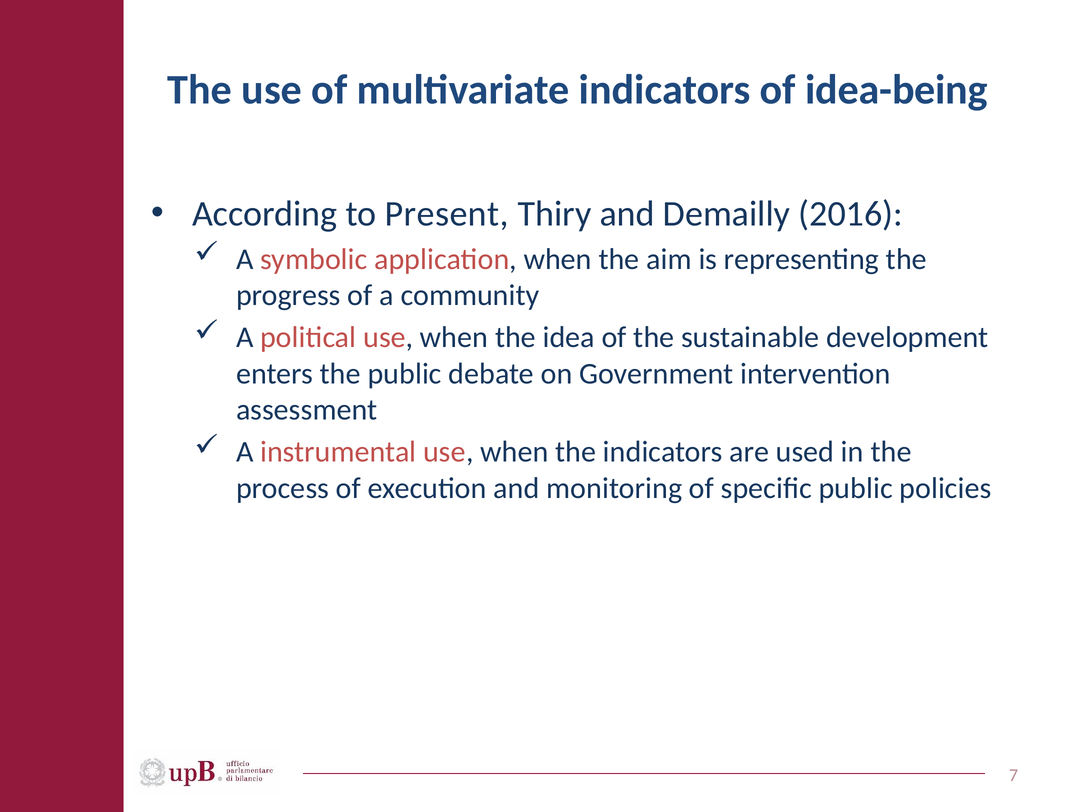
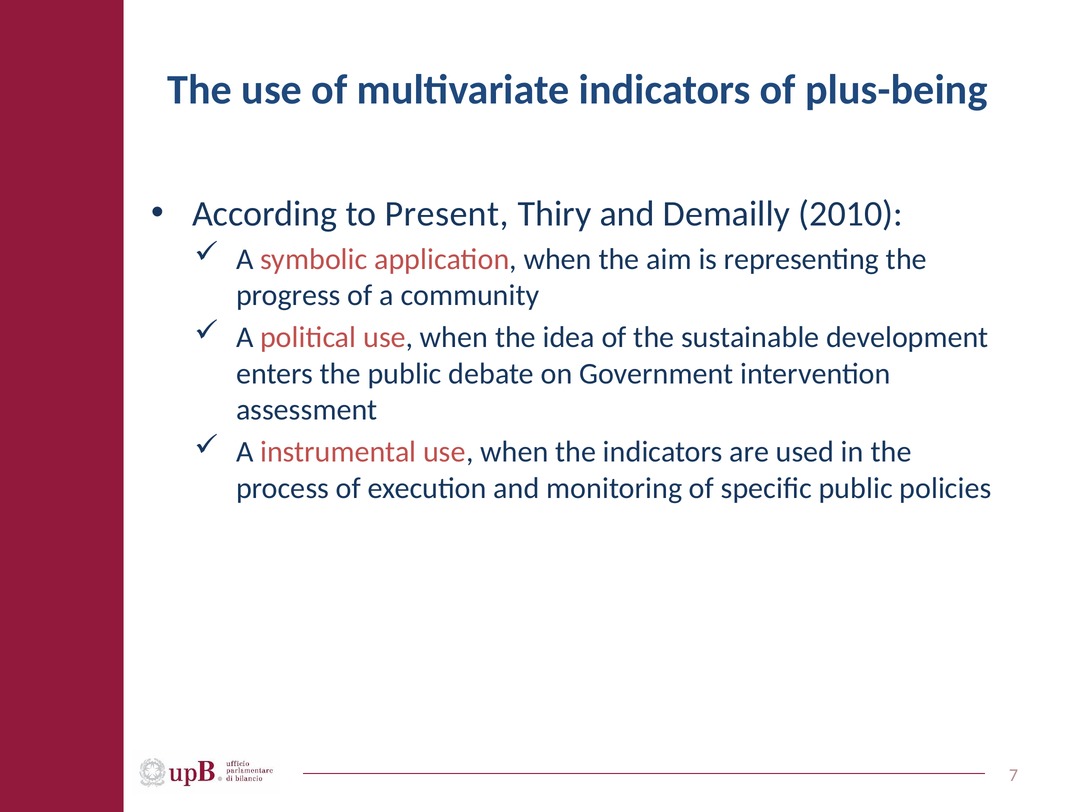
idea-being: idea-being -> plus-being
2016: 2016 -> 2010
